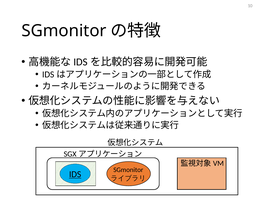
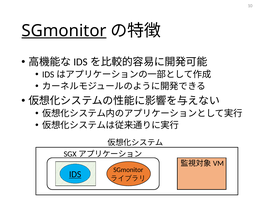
SGmonitor at (64, 31) underline: none -> present
